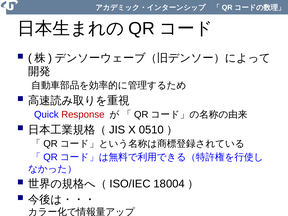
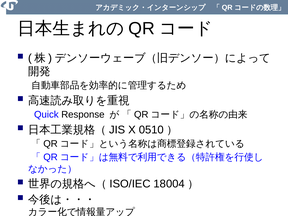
Response colour: red -> black
